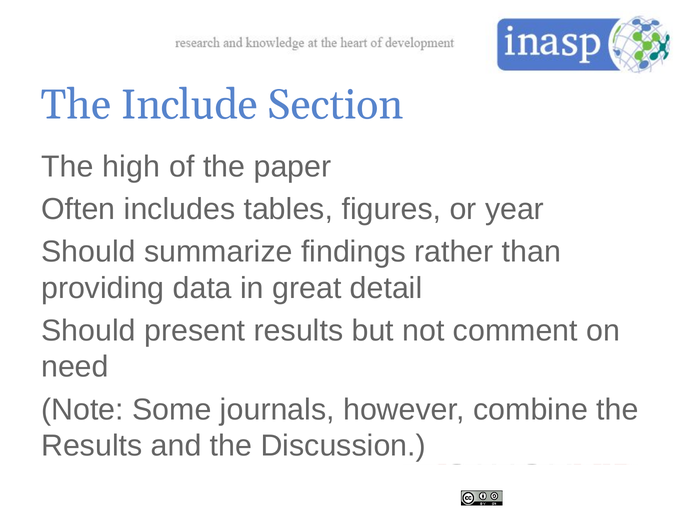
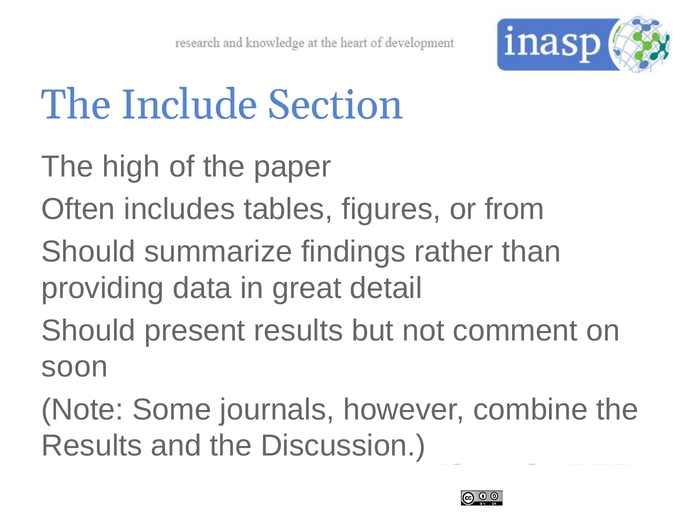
year: year -> from
need: need -> soon
